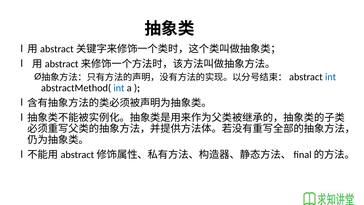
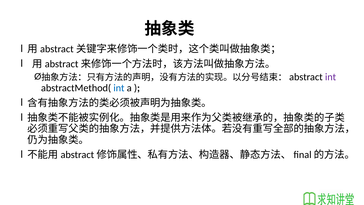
int at (331, 77) colour: blue -> purple
